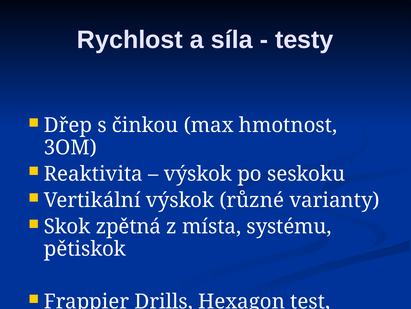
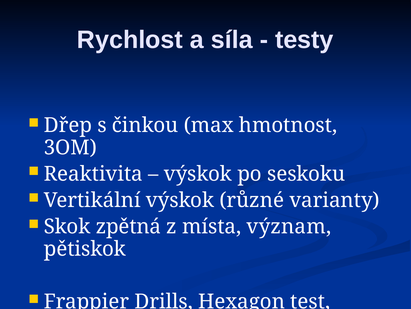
systému: systému -> význam
